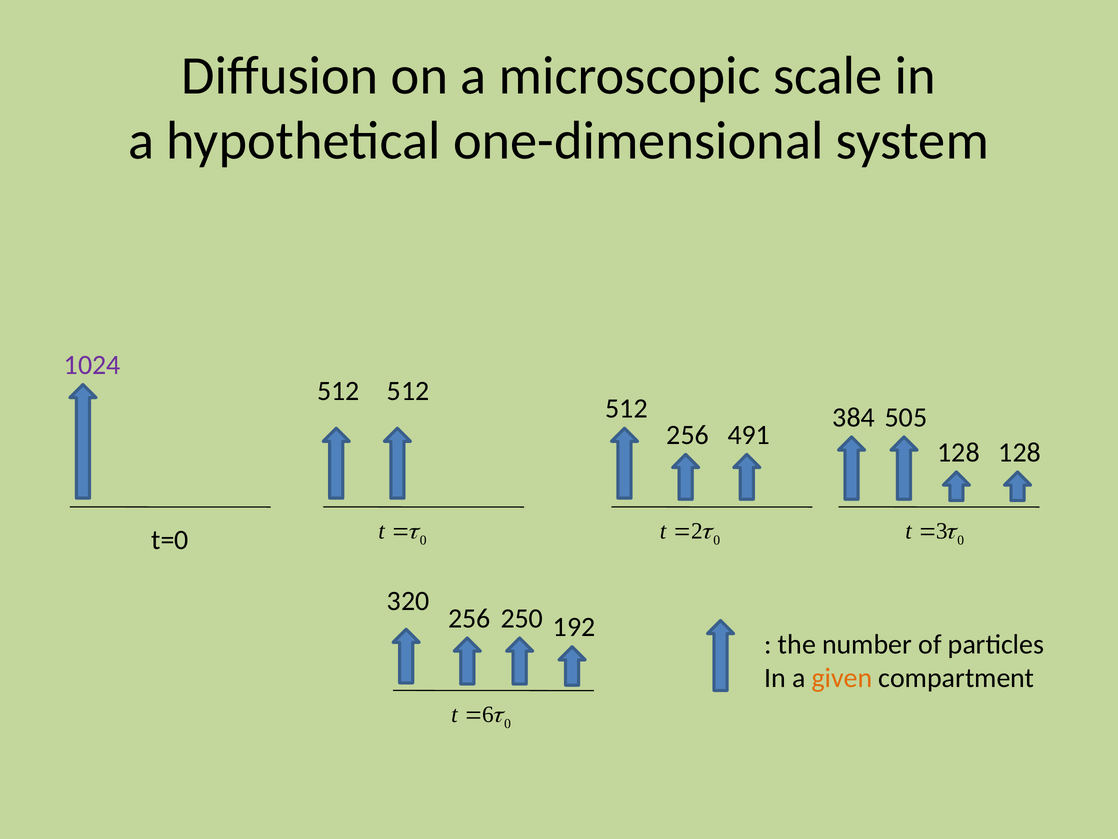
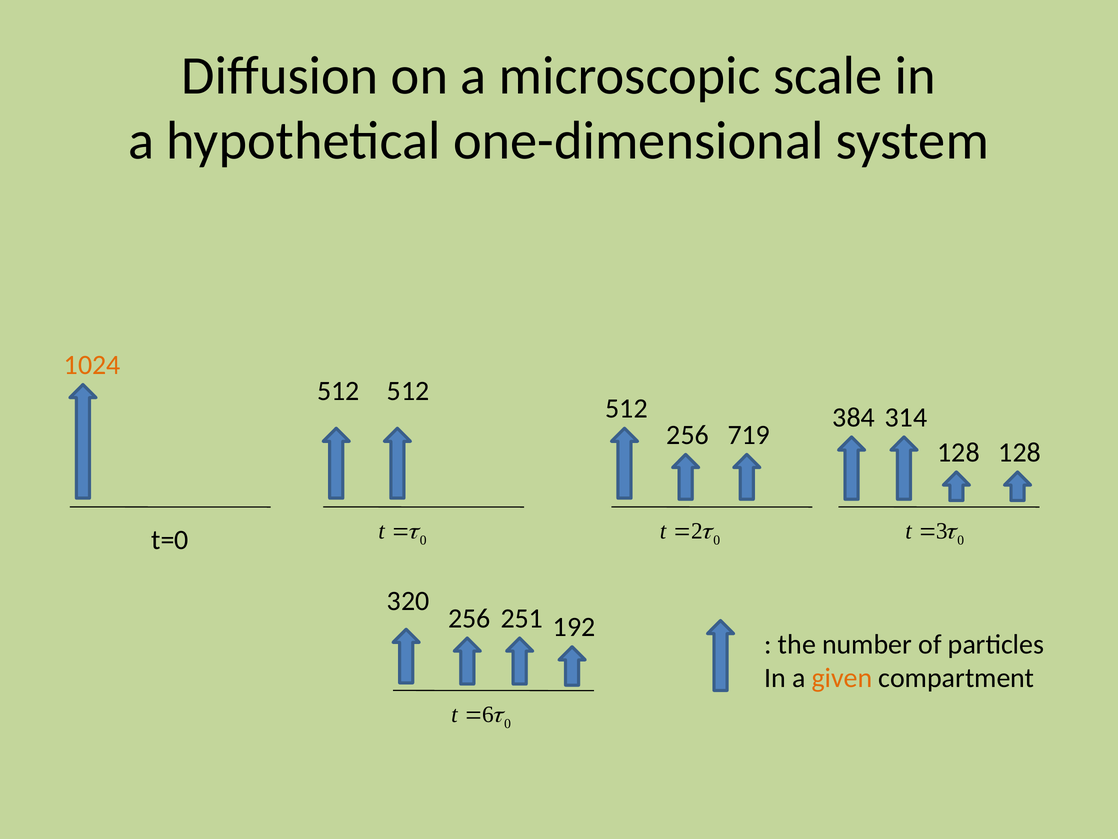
1024 colour: purple -> orange
505: 505 -> 314
491: 491 -> 719
250: 250 -> 251
